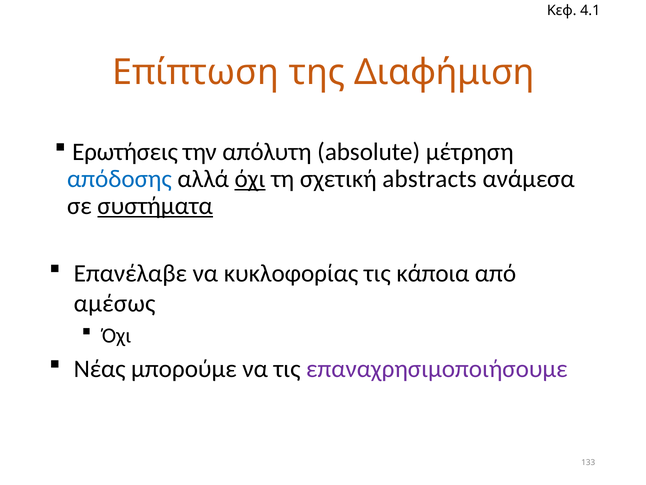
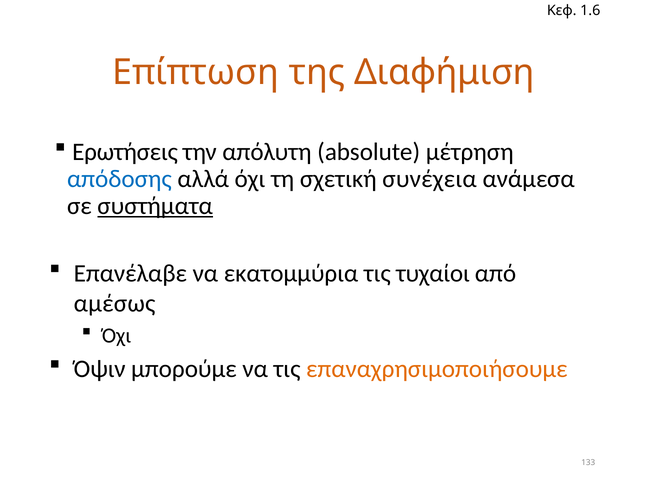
4.1: 4.1 -> 1.6
όχι at (250, 179) underline: present -> none
abstracts: abstracts -> συνέχεια
κυκλοφορίας: κυκλοφορίας -> εκατομμύρια
κάποια: κάποια -> τυχαίοι
Νέας: Νέας -> Όψιν
επαναχρησιμοποιήσουμε colour: purple -> orange
